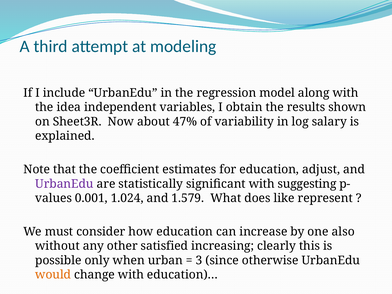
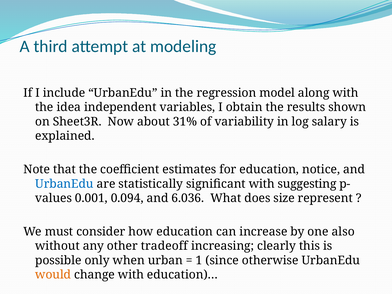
47%: 47% -> 31%
adjust: adjust -> notice
UrbanEdu at (64, 184) colour: purple -> blue
1.024: 1.024 -> 0.094
1.579: 1.579 -> 6.036
like: like -> size
satisfied: satisfied -> tradeoff
3: 3 -> 1
